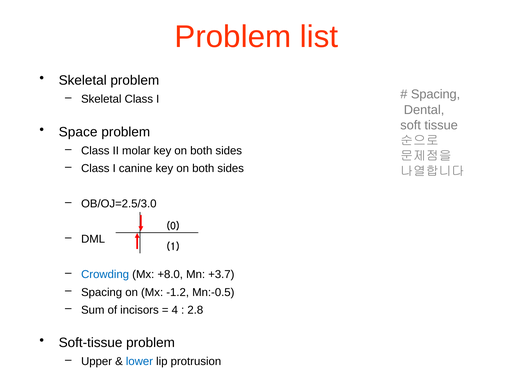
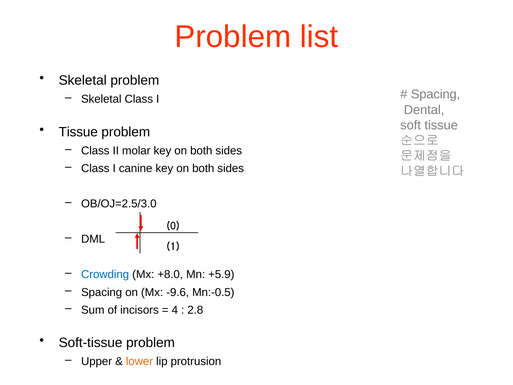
Space at (78, 132): Space -> Tissue
+3.7: +3.7 -> +5.9
-1.2: -1.2 -> -9.6
lower colour: blue -> orange
